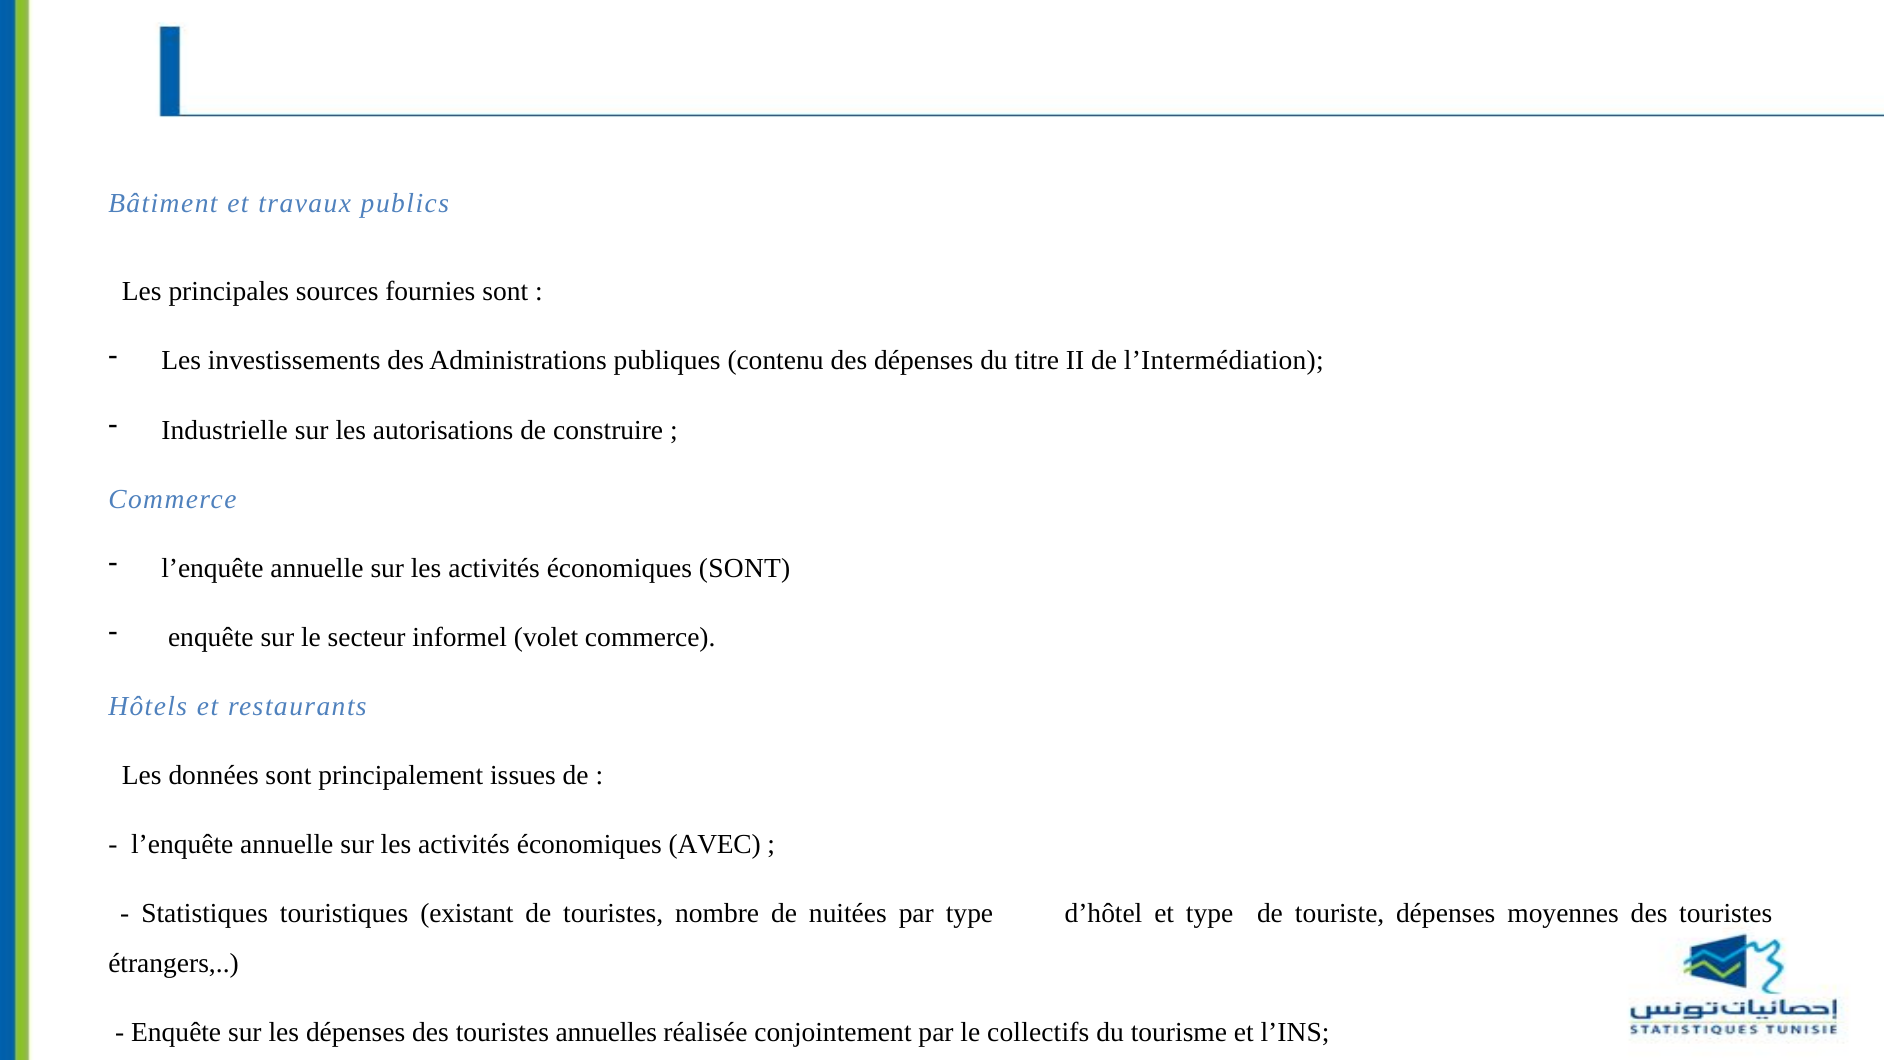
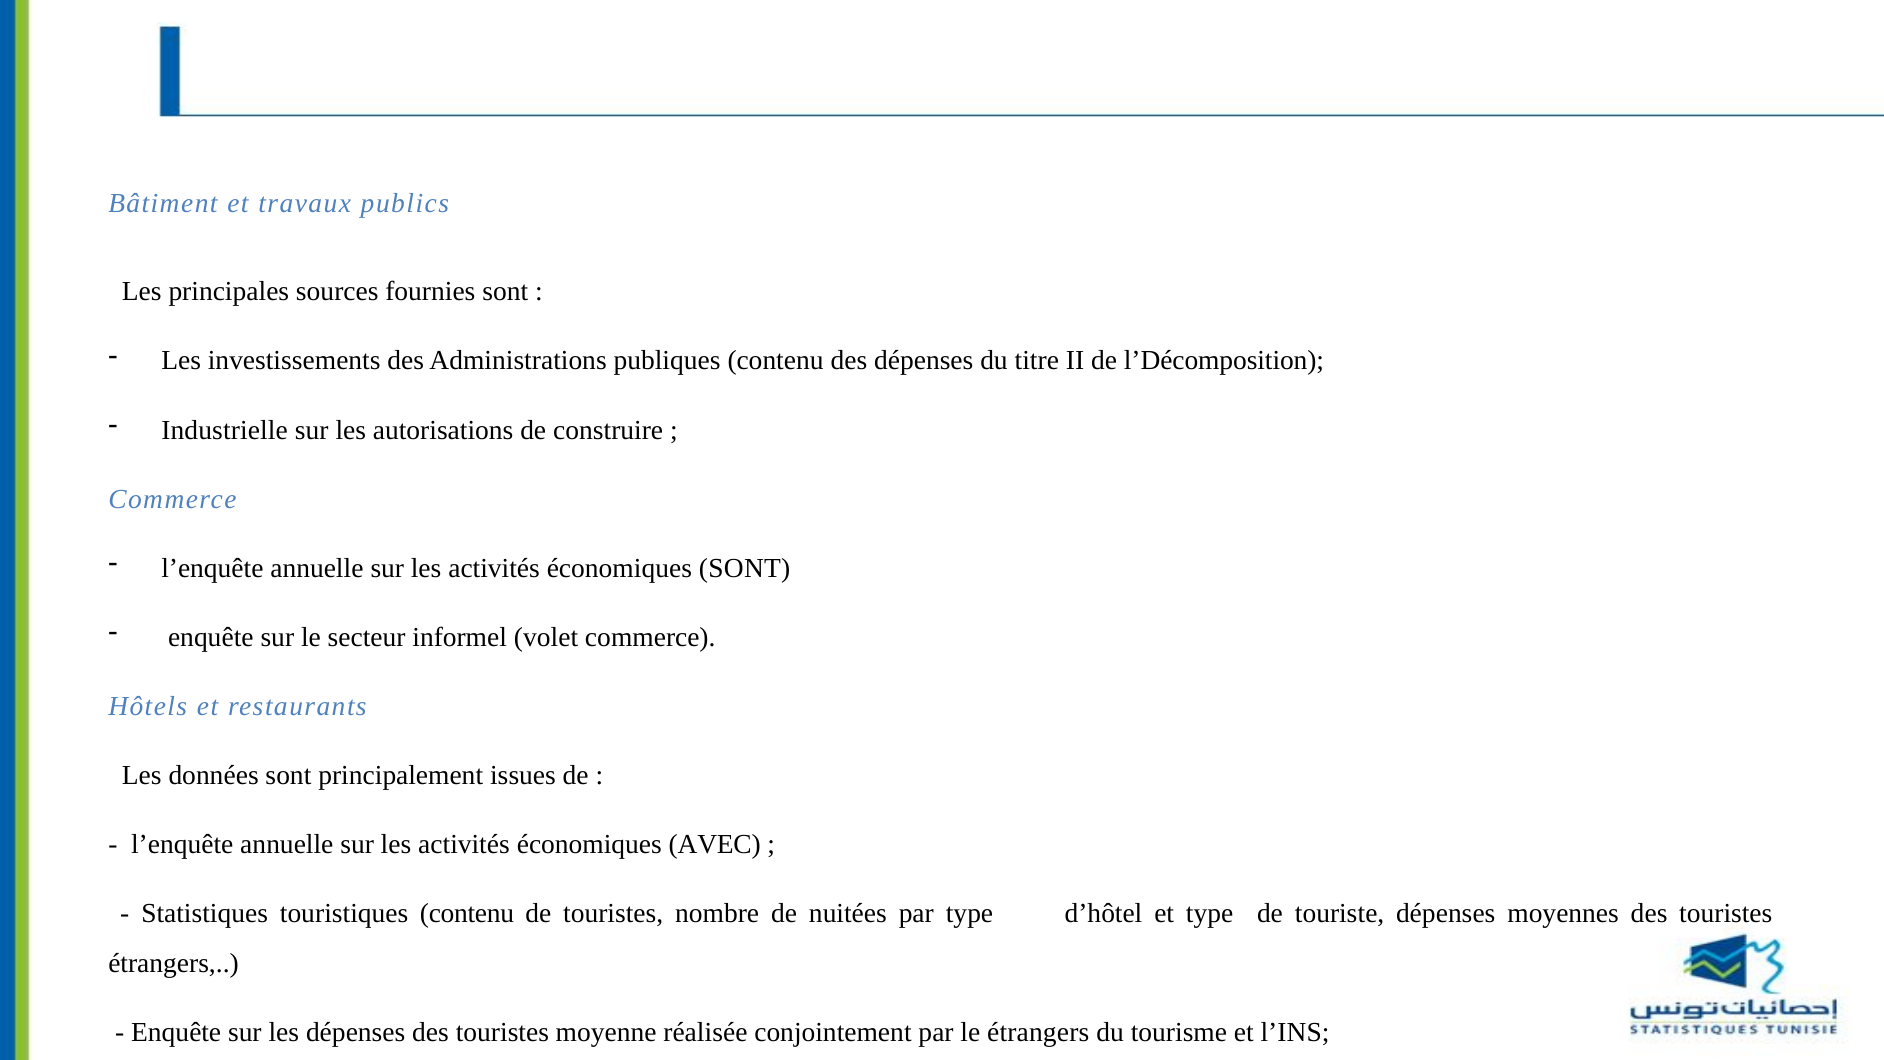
l’Intermédiation: l’Intermédiation -> l’Décomposition
touristiques existant: existant -> contenu
annuelles: annuelles -> moyenne
le collectifs: collectifs -> étrangers
